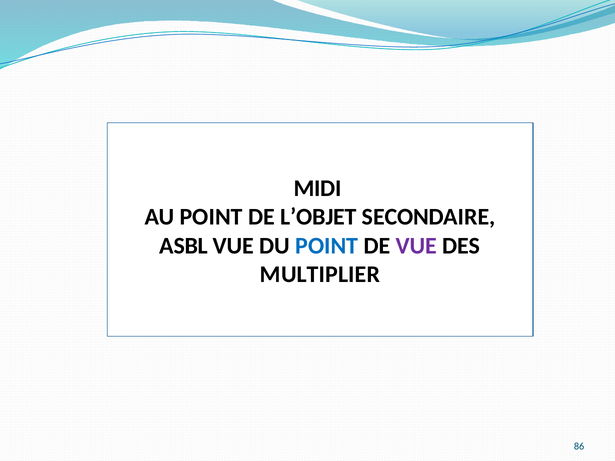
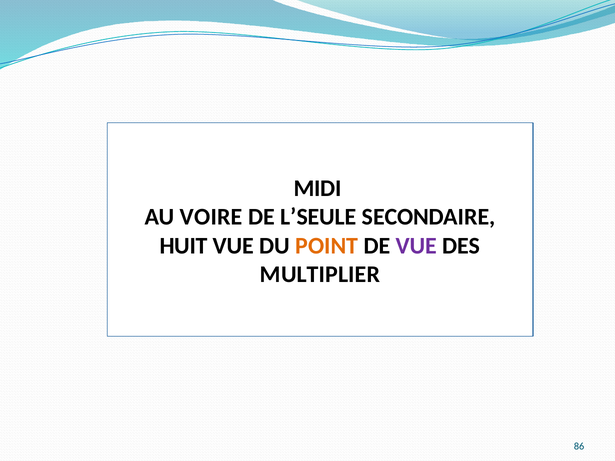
AU POINT: POINT -> VOIRE
L’OBJET: L’OBJET -> L’SEULE
ASBL: ASBL -> HUIT
POINT at (327, 246) colour: blue -> orange
